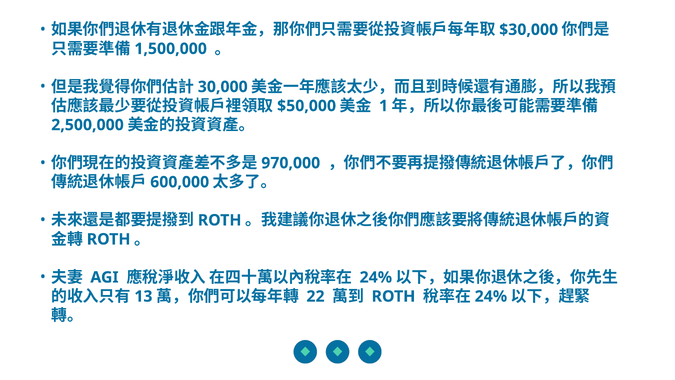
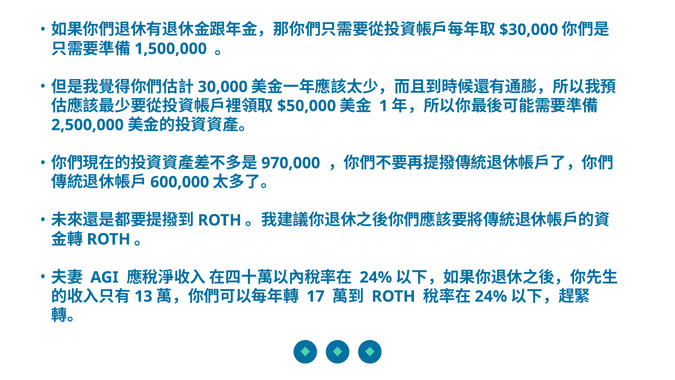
22: 22 -> 17
